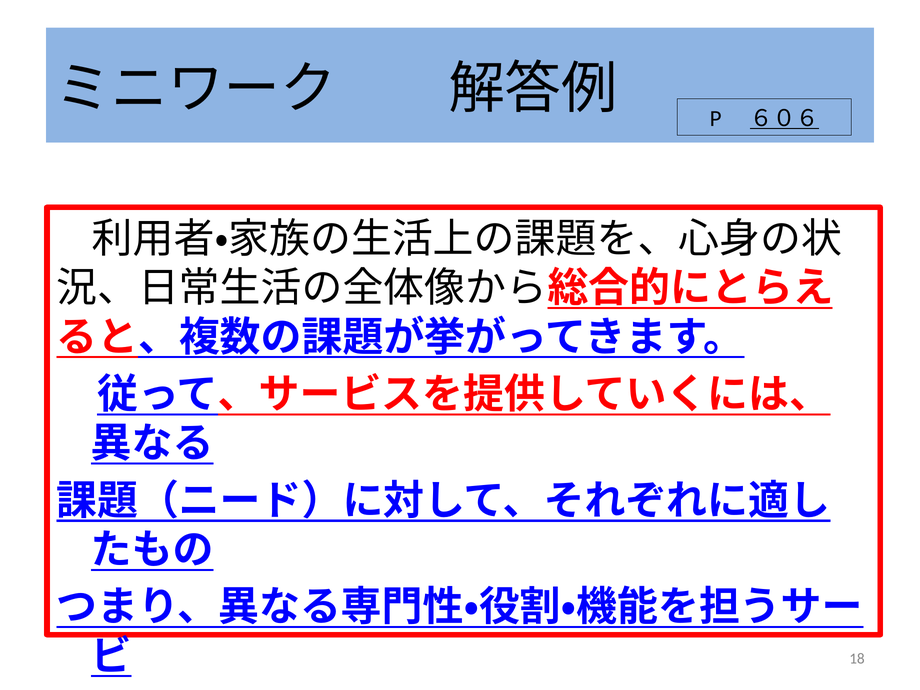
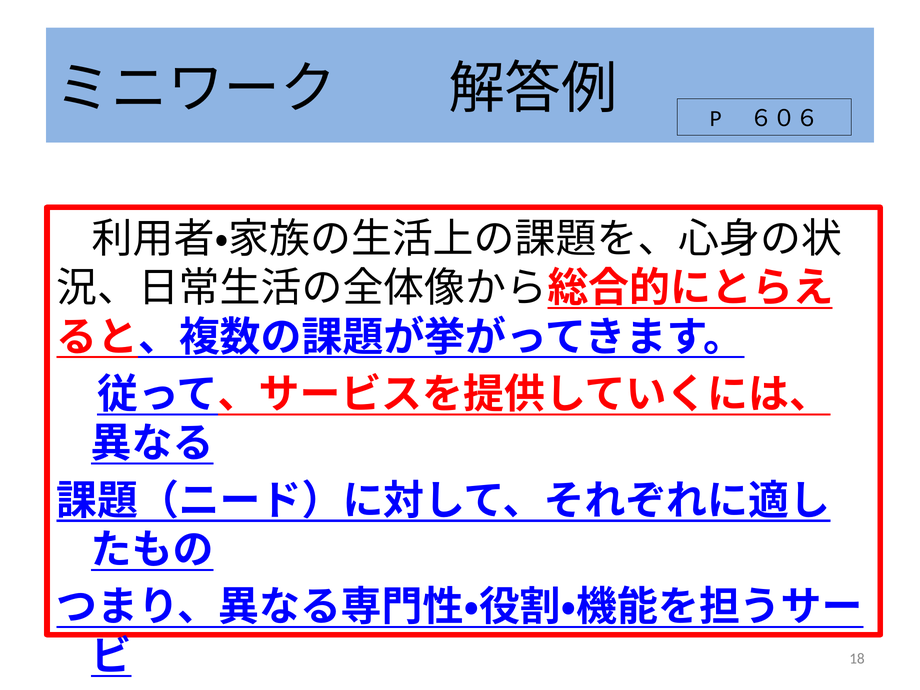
６０６ underline: present -> none
